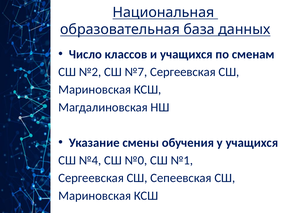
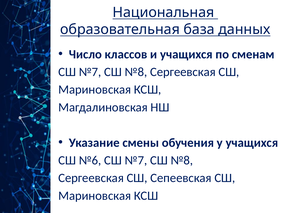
№2 at (90, 72): №2 -> №7
№7 at (136, 72): №7 -> №8
№4: №4 -> №6
№0 at (136, 160): №0 -> №7
№1 at (182, 160): №1 -> №8
